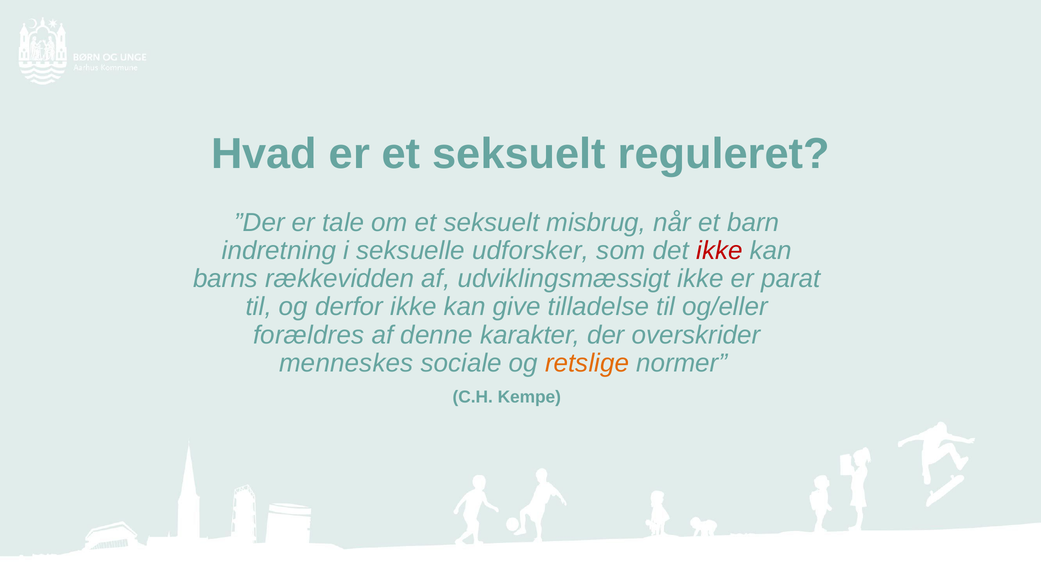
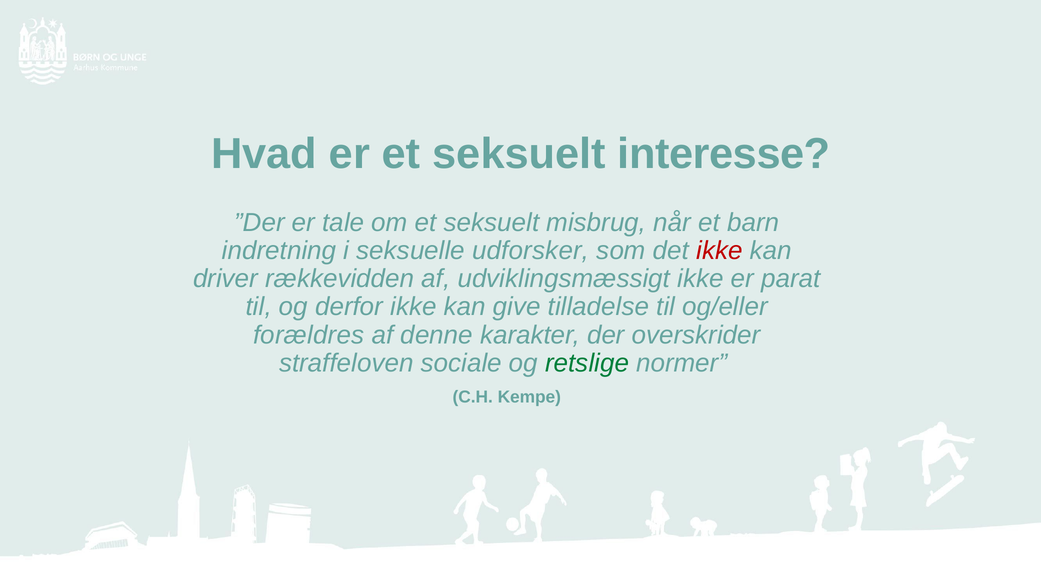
reguleret: reguleret -> interesse
barns: barns -> driver
menneskes: menneskes -> straffeloven
retslige colour: orange -> green
